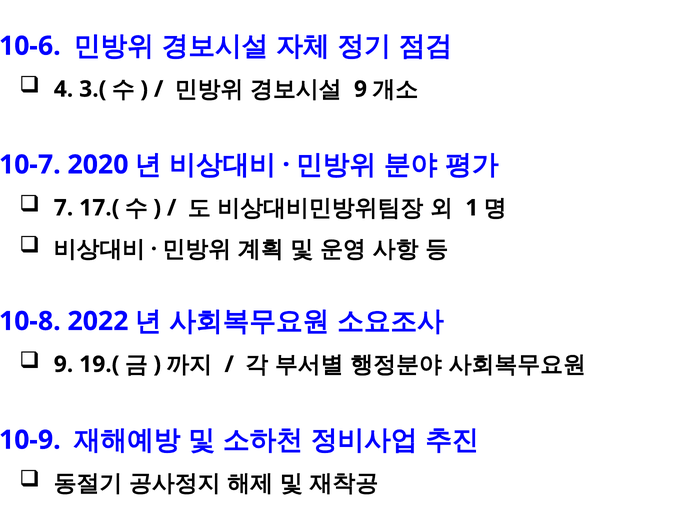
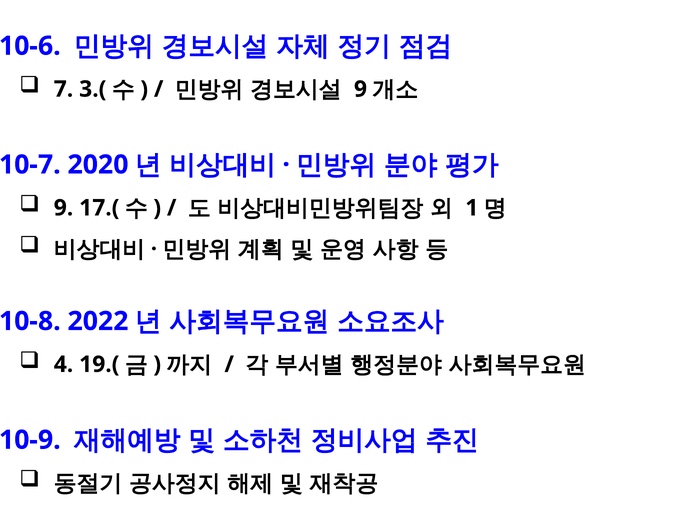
4: 4 -> 7
7 at (63, 208): 7 -> 9
9 at (63, 365): 9 -> 4
